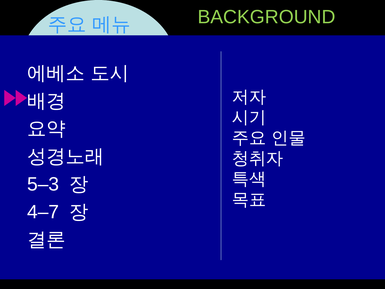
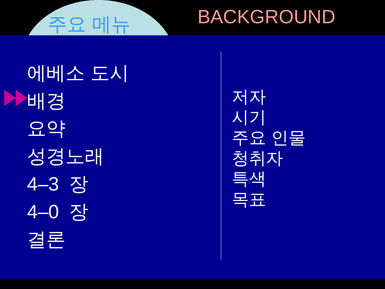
BACKGROUND colour: light green -> pink
5–3: 5–3 -> 4–3
4–7: 4–7 -> 4–0
